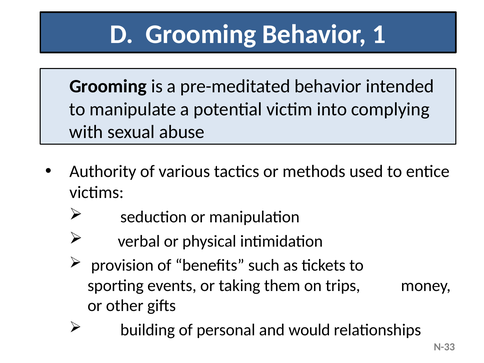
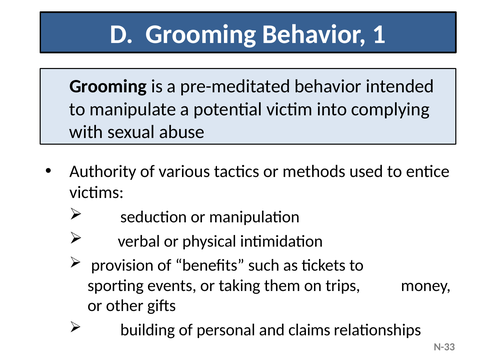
would: would -> claims
